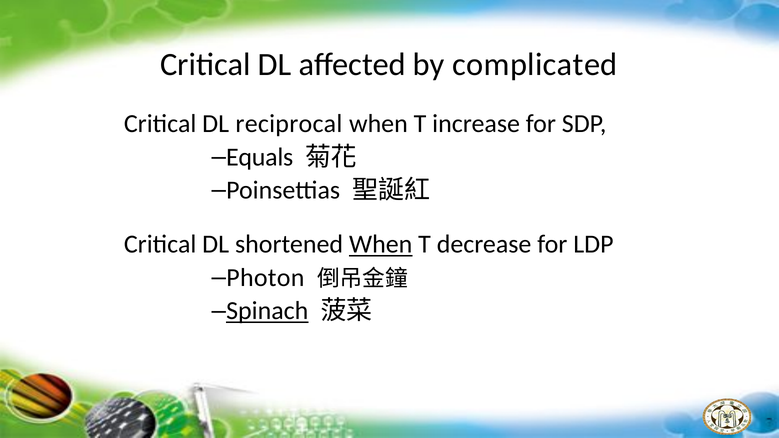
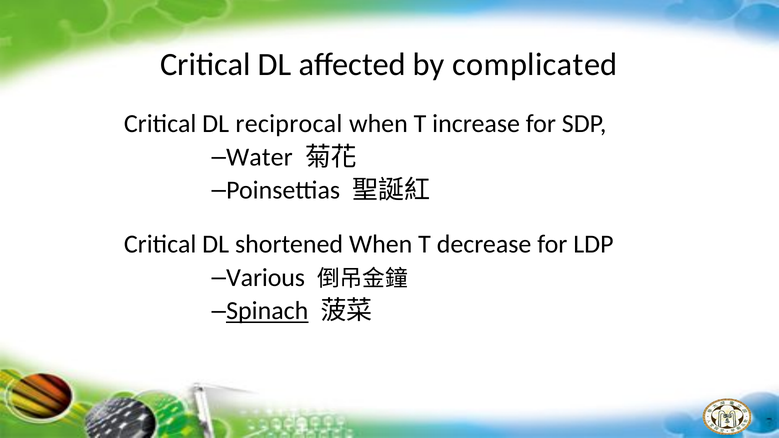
Equals: Equals -> Water
When at (381, 244) underline: present -> none
Photon: Photon -> Various
